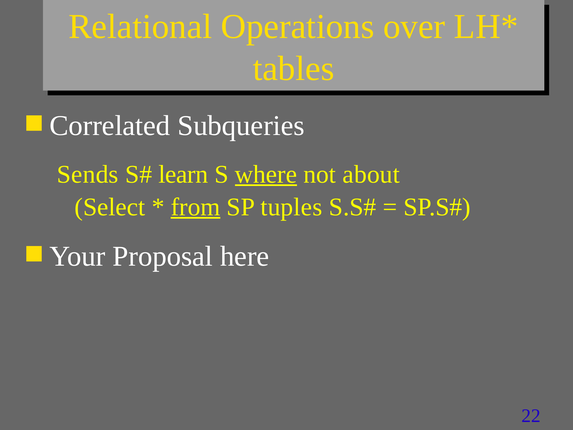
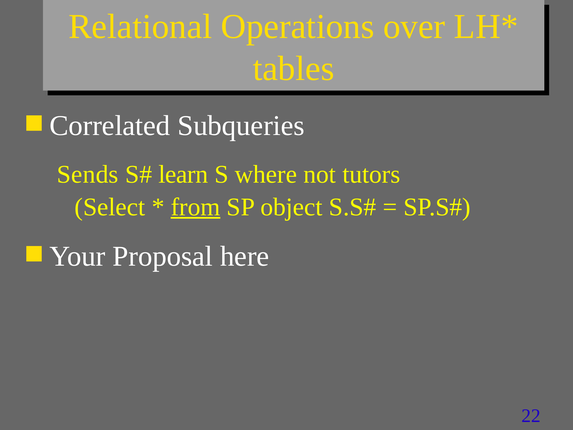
where underline: present -> none
about: about -> tutors
tuples: tuples -> object
